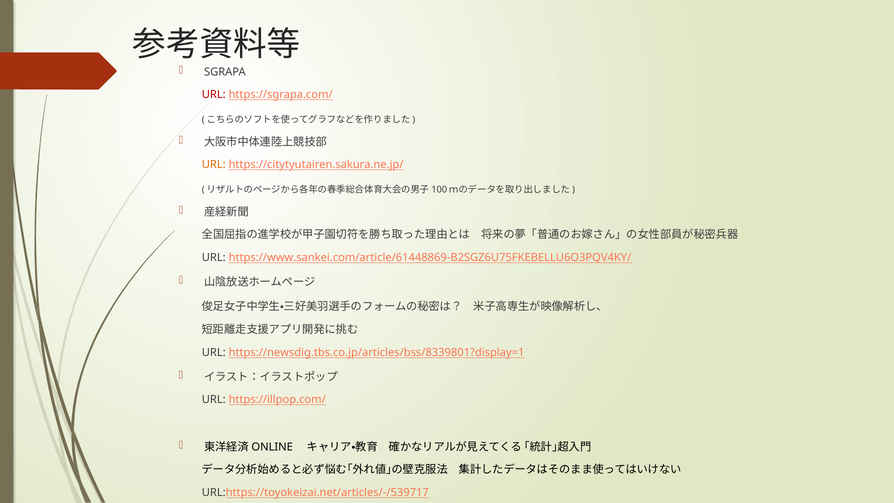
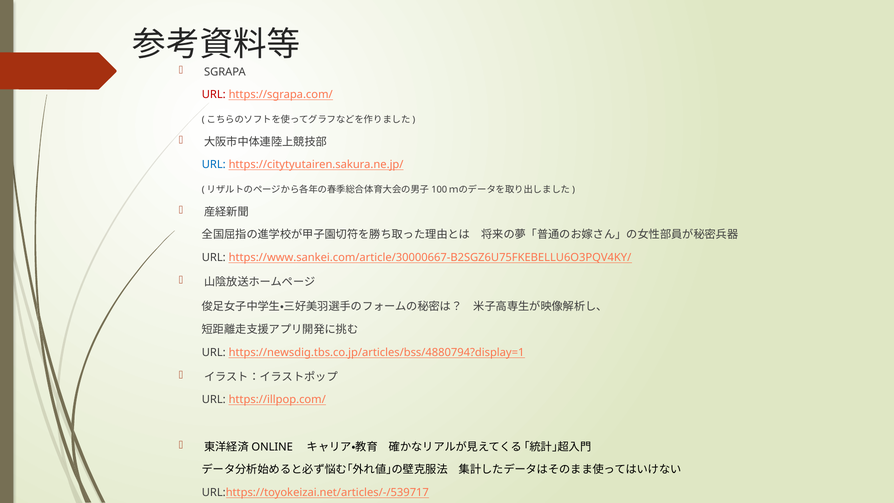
URL at (214, 165) colour: orange -> blue
https://www.sankei.com/article/61448869-B2SGZ6U75FKEBELLU6O3PQV4KY/: https://www.sankei.com/article/61448869-B2SGZ6U75FKEBELLU6O3PQV4KY/ -> https://www.sankei.com/article/30000667-B2SGZ6U75FKEBELLU6O3PQV4KY/
https://newsdig.tbs.co.jp/articles/bss/8339801?display=1: https://newsdig.tbs.co.jp/articles/bss/8339801?display=1 -> https://newsdig.tbs.co.jp/articles/bss/4880794?display=1
